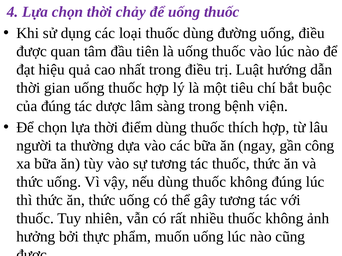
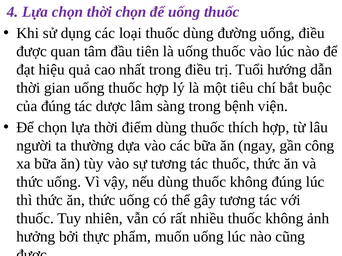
thời chảy: chảy -> chọn
Luật: Luật -> Tuổi
